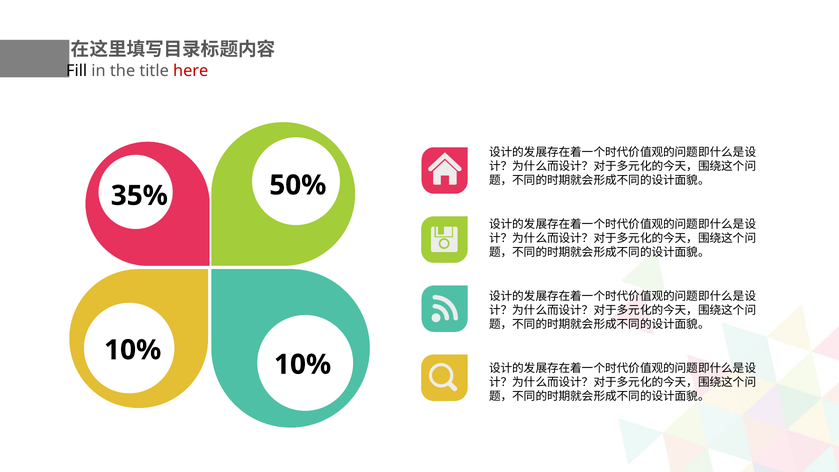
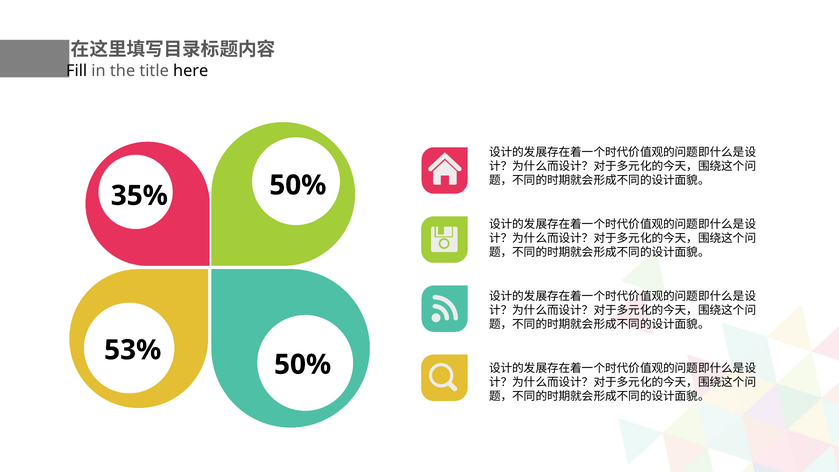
here colour: red -> black
10% at (133, 350): 10% -> 53%
10% at (303, 365): 10% -> 50%
